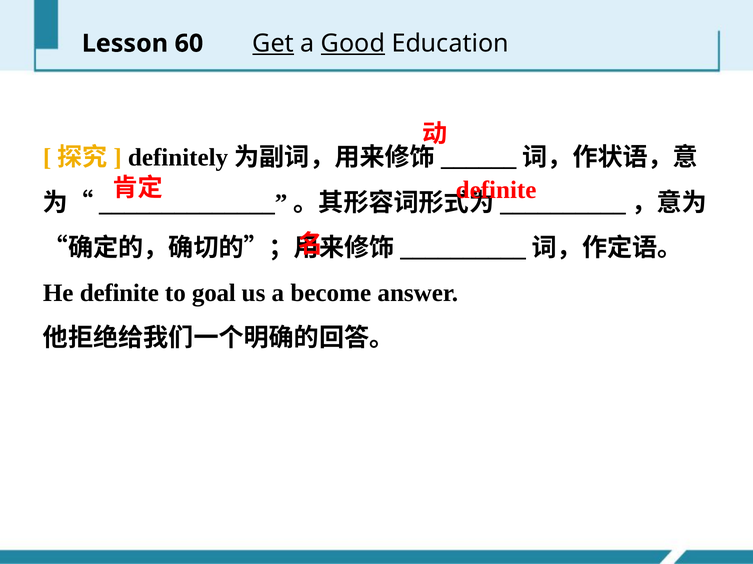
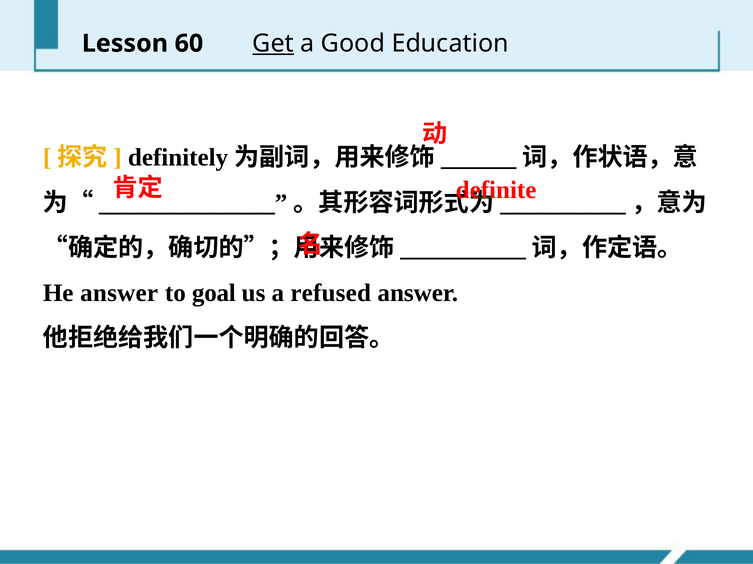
Good underline: present -> none
He definite: definite -> answer
become: become -> refused
